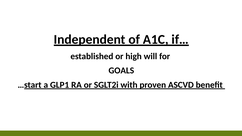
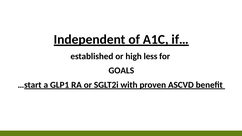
will: will -> less
